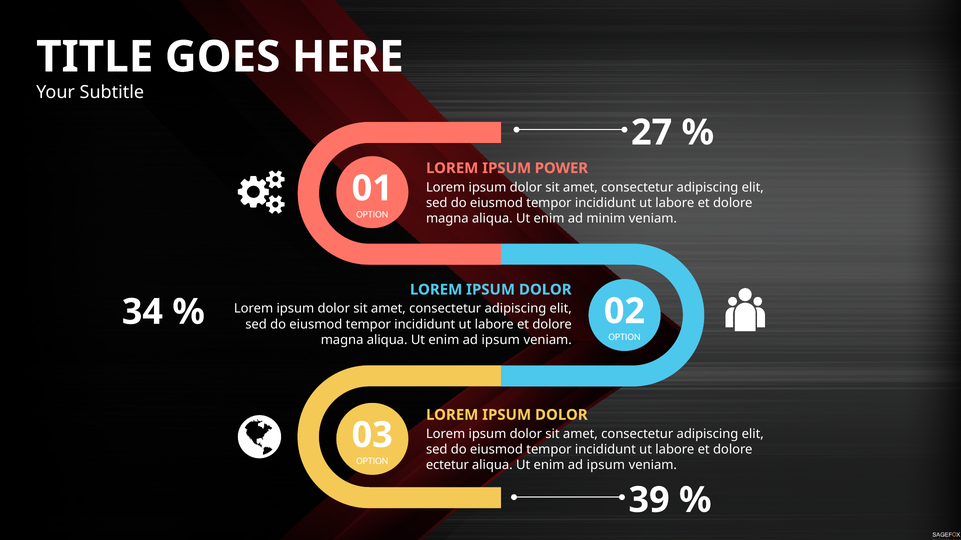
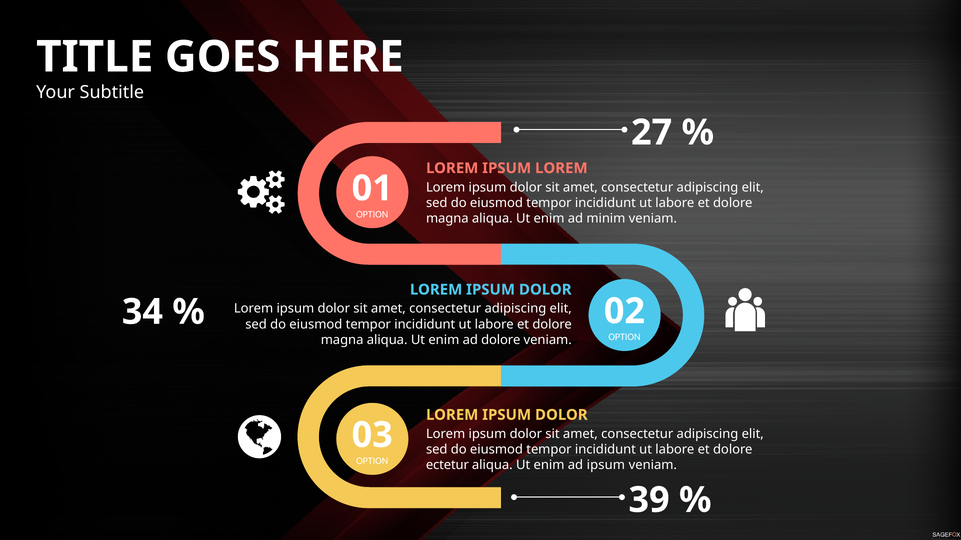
IPSUM POWER: POWER -> LOREM
ipsum at (501, 340): ipsum -> dolore
